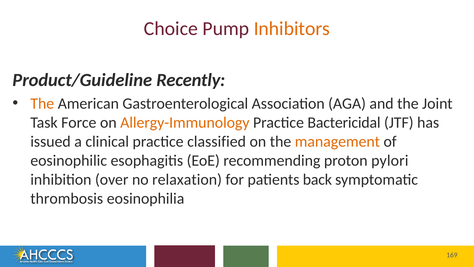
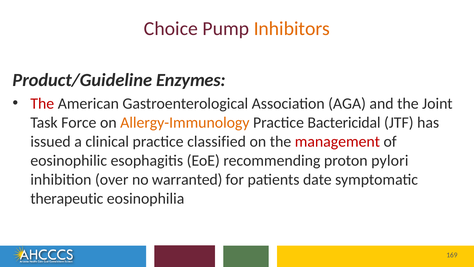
Recently: Recently -> Enzymes
The at (42, 103) colour: orange -> red
management colour: orange -> red
relaxation: relaxation -> warranted
back: back -> date
thrombosis: thrombosis -> therapeutic
